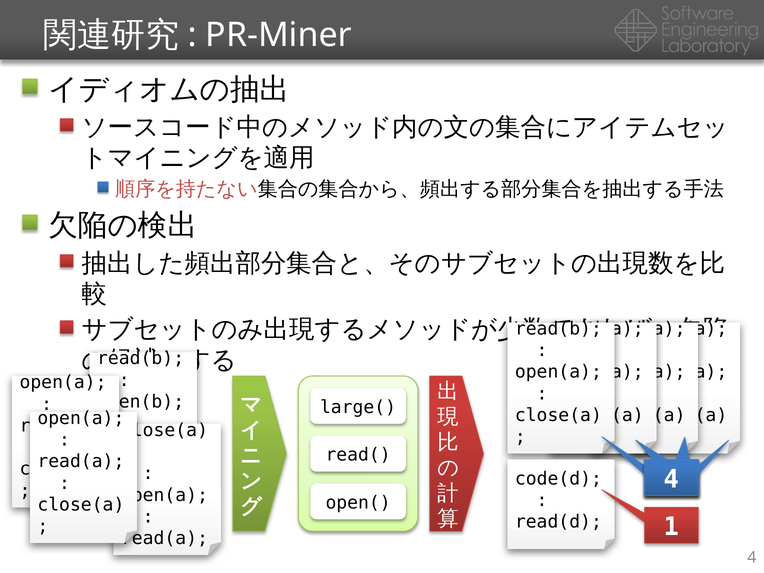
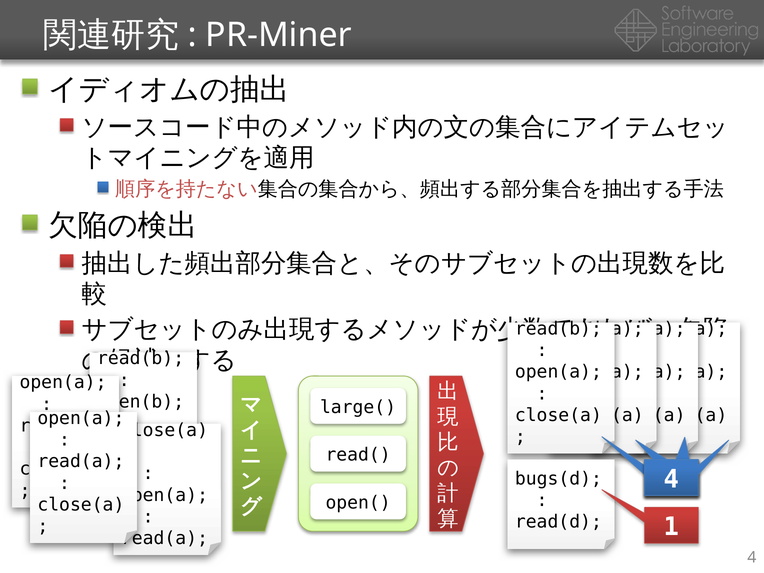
code(d: code(d -> bugs(d
